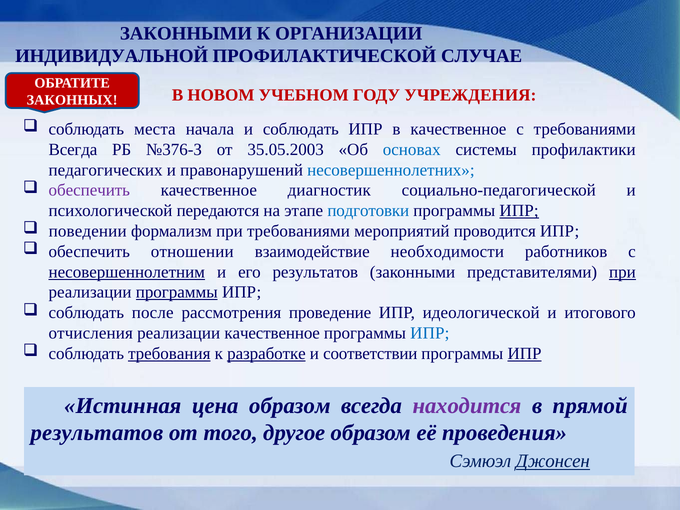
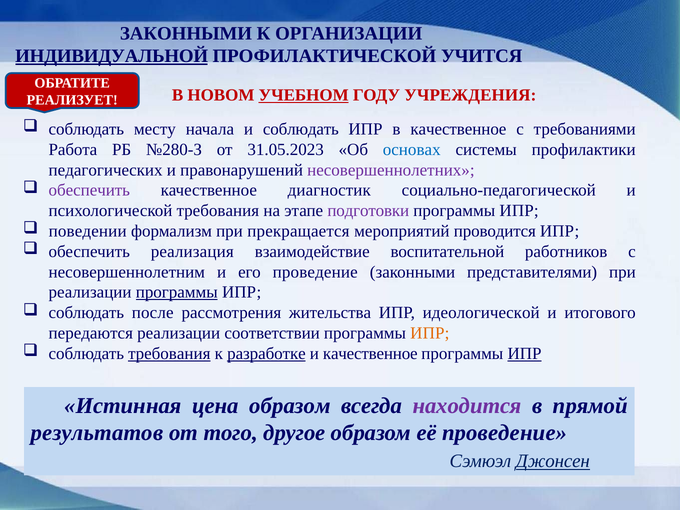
ИНДИВИДУАЛЬНОЙ underline: none -> present
СЛУЧАЕ: СЛУЧАЕ -> УЧИТСЯ
ЗАКОННЫХ: ЗАКОННЫХ -> РЕАЛИЗУЕТ
УЧЕБНОМ underline: none -> present
места: места -> месту
Всегда at (73, 150): Всегда -> Работа
№376-З: №376-З -> №280-З
35.05.2003: 35.05.2003 -> 31.05.2023
несовершеннолетних colour: blue -> purple
психологической передаются: передаются -> требования
подготовки colour: blue -> purple
ИПР at (519, 211) underline: present -> none
при требованиями: требованиями -> прекращается
отношении: отношении -> реализация
необходимости: необходимости -> воспитательной
несовершеннолетним underline: present -> none
его результатов: результатов -> проведение
при at (622, 272) underline: present -> none
проведение: проведение -> жительства
отчисления: отчисления -> передаются
реализации качественное: качественное -> соответствии
ИПР at (430, 333) colour: blue -> orange
и соответствии: соответствии -> качественное
её проведения: проведения -> проведение
